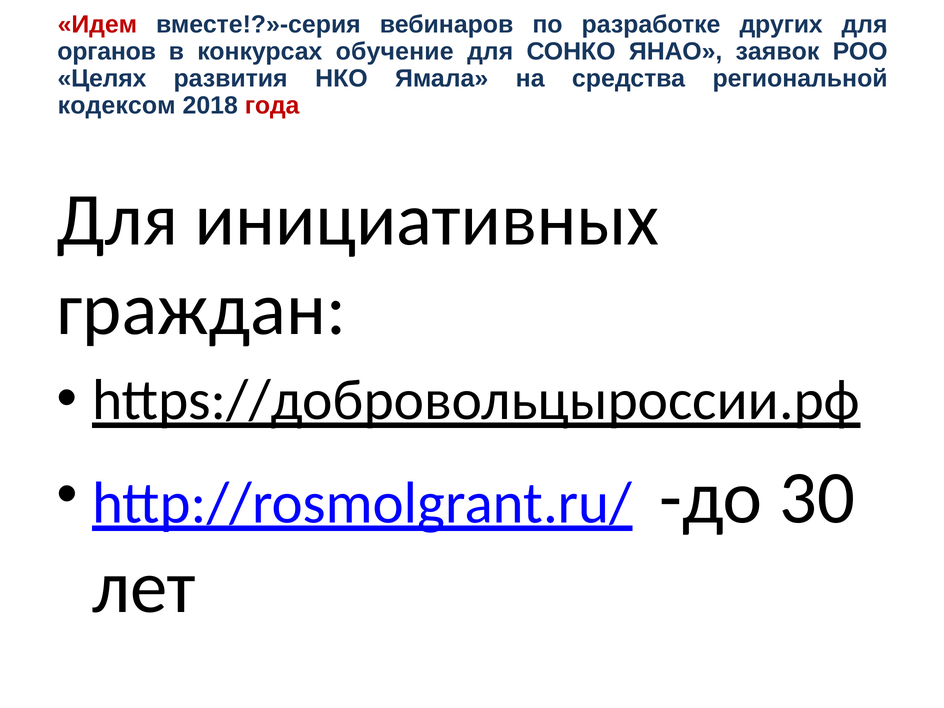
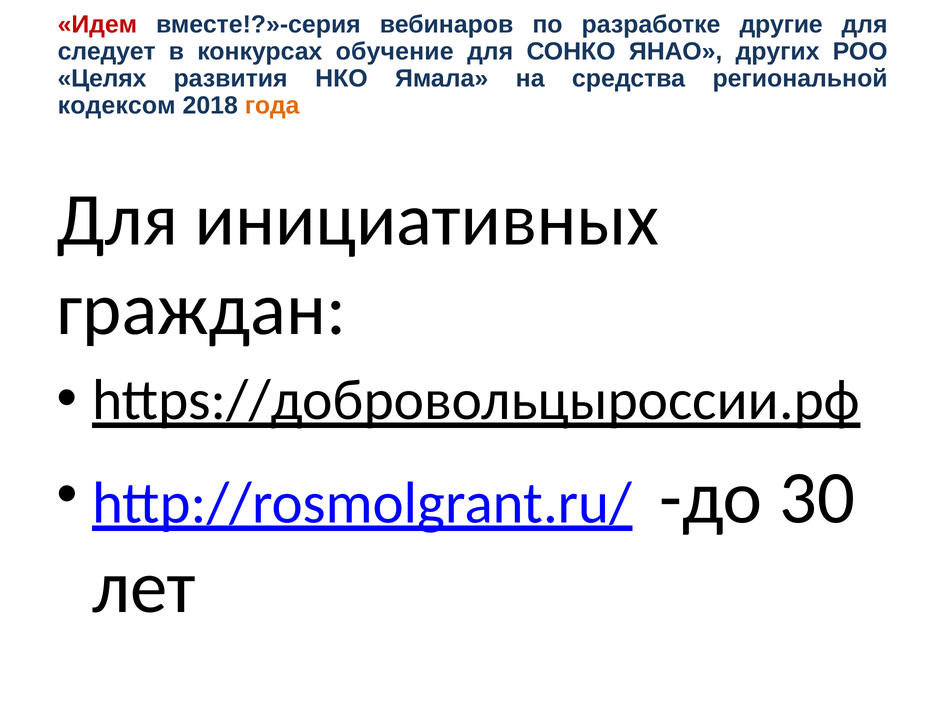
других: других -> другие
органов: органов -> следует
заявок: заявок -> других
года colour: red -> orange
